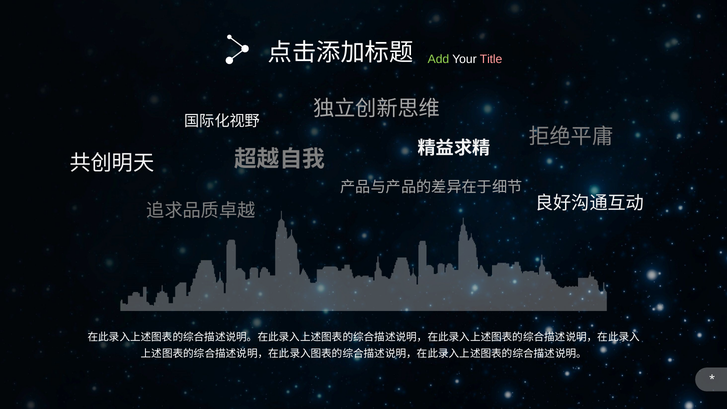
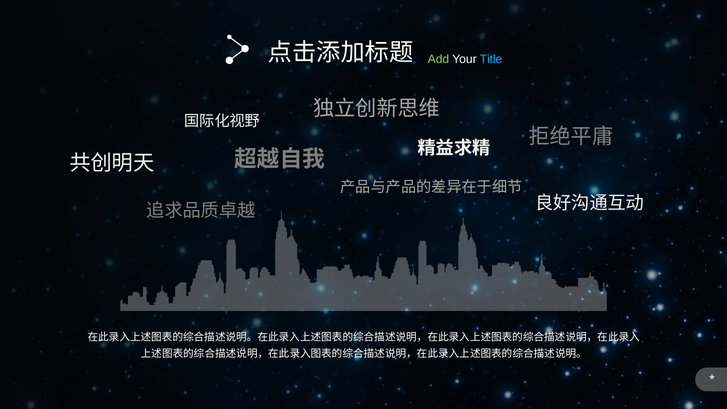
Title colour: pink -> light blue
